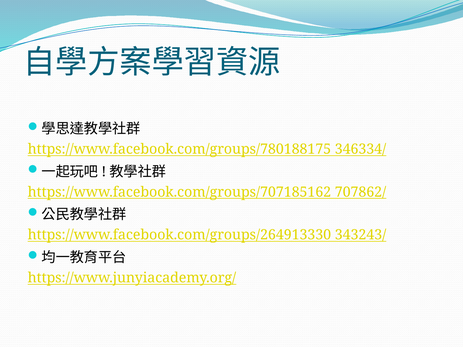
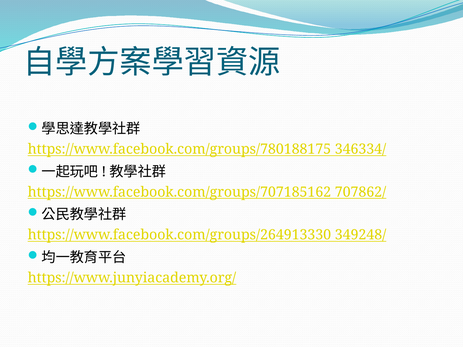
343243/: 343243/ -> 349248/
